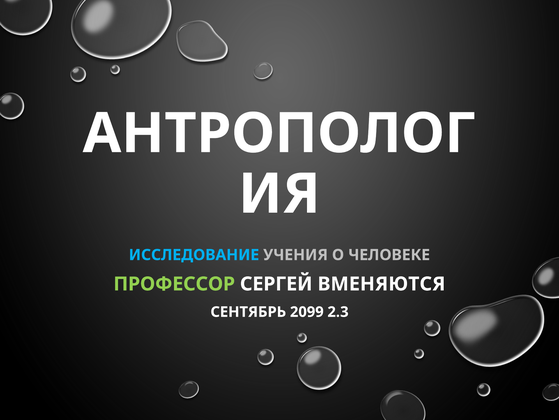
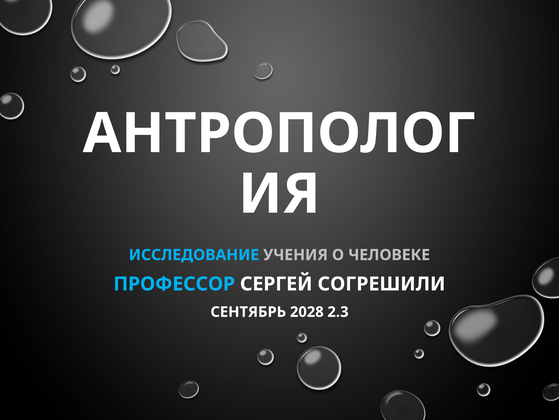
ПРОФЕССОР colour: light green -> light blue
ВМЕНЯЮТСЯ: ВМЕНЯЮТСЯ -> СОГРЕШИЛИ
2099: 2099 -> 2028
